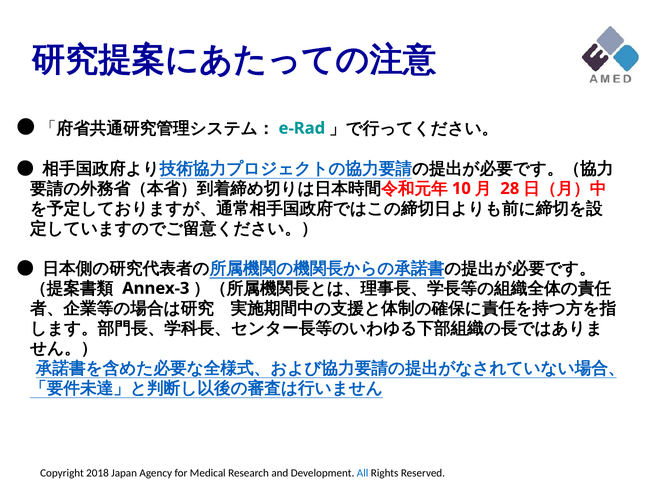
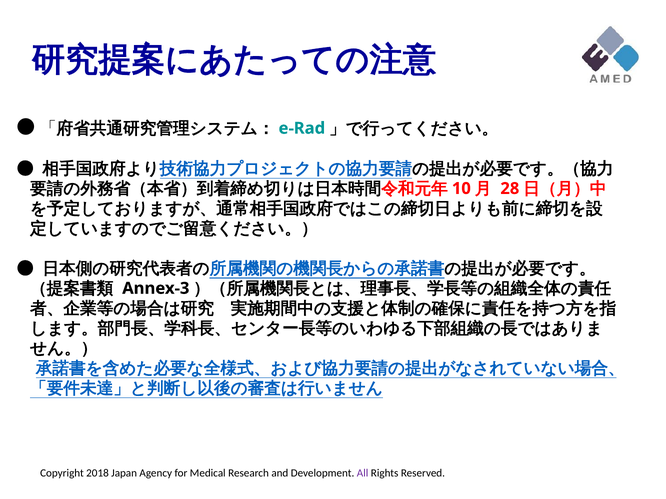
All at (363, 474) colour: blue -> purple
